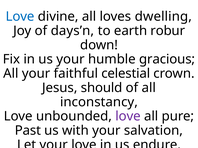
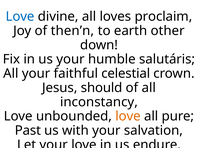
dwelling: dwelling -> proclaim
days’n: days’n -> then’n
robur: robur -> other
gracious: gracious -> salutáris
love at (128, 117) colour: purple -> orange
